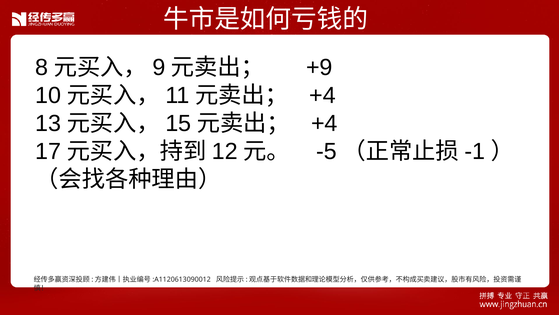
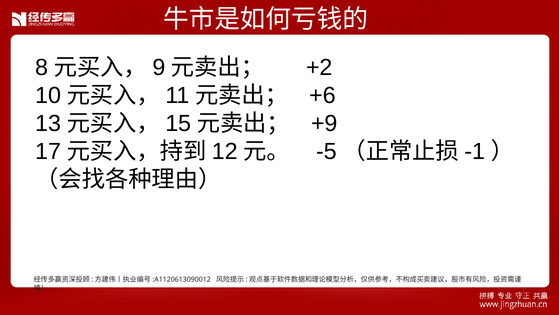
+9: +9 -> +2
+4 at (323, 95): +4 -> +6
+4 at (324, 123): +4 -> +9
